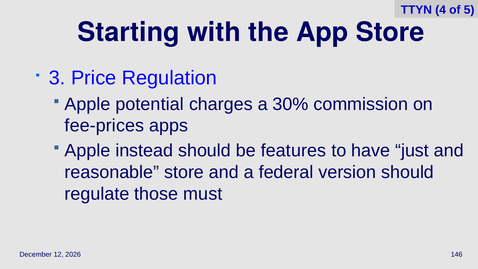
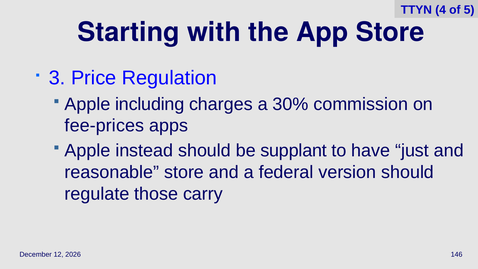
potential: potential -> including
features: features -> supplant
must: must -> carry
